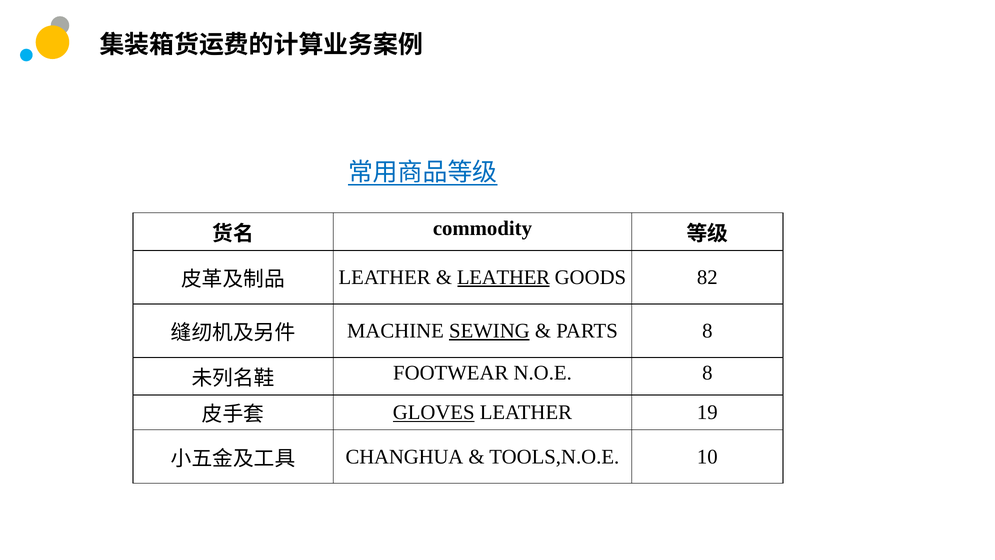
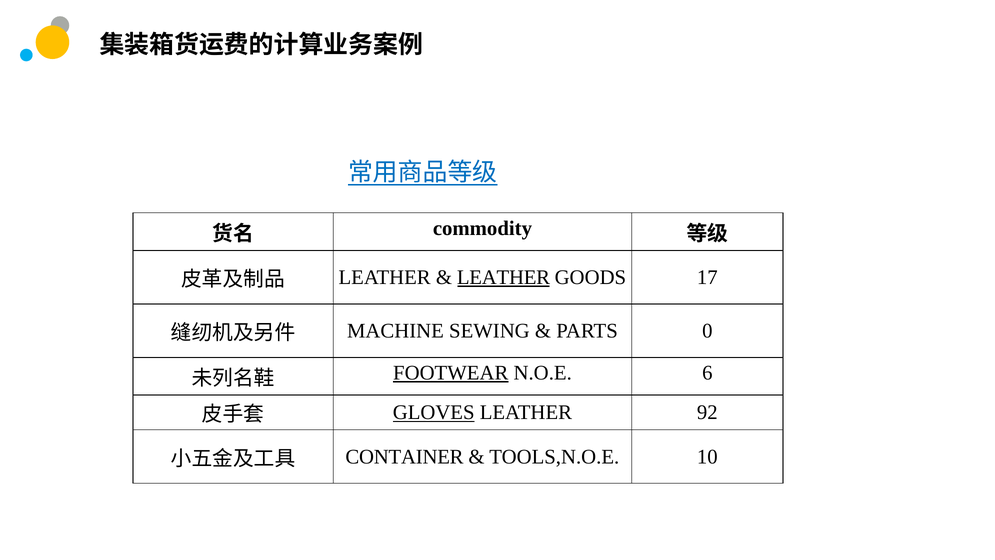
82: 82 -> 17
SEWING underline: present -> none
PARTS 8: 8 -> 0
FOOTWEAR underline: none -> present
N.O.E 8: 8 -> 6
19: 19 -> 92
CHANGHUA: CHANGHUA -> CONTAINER
